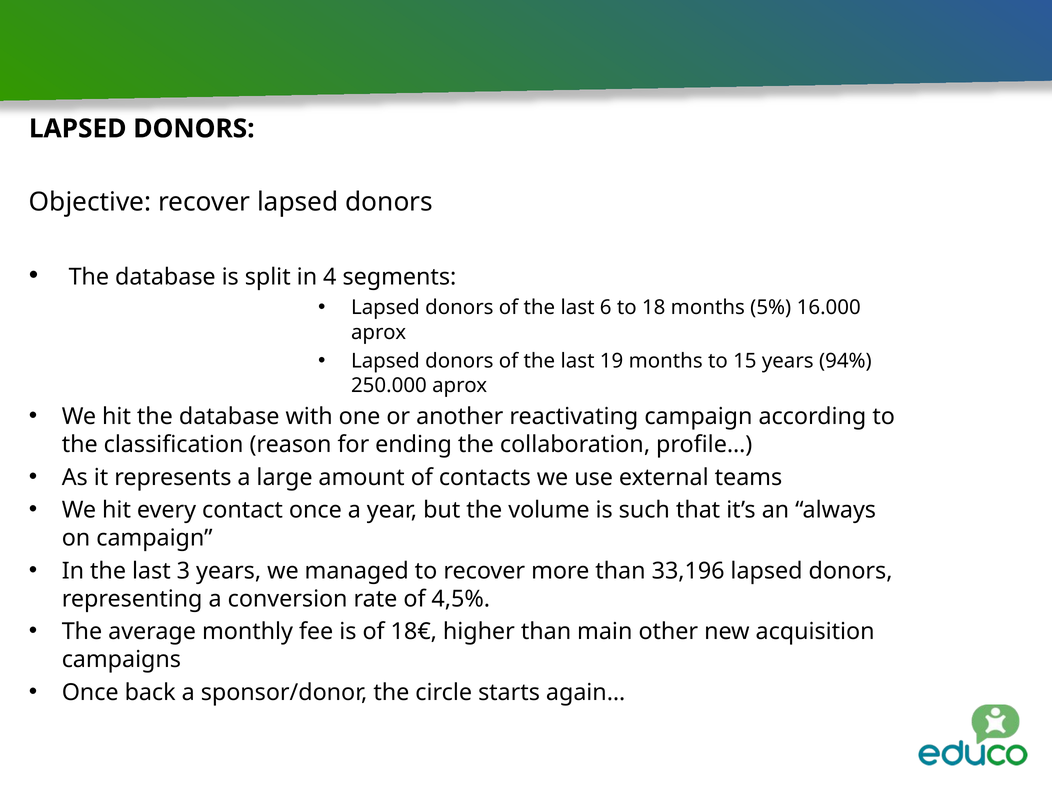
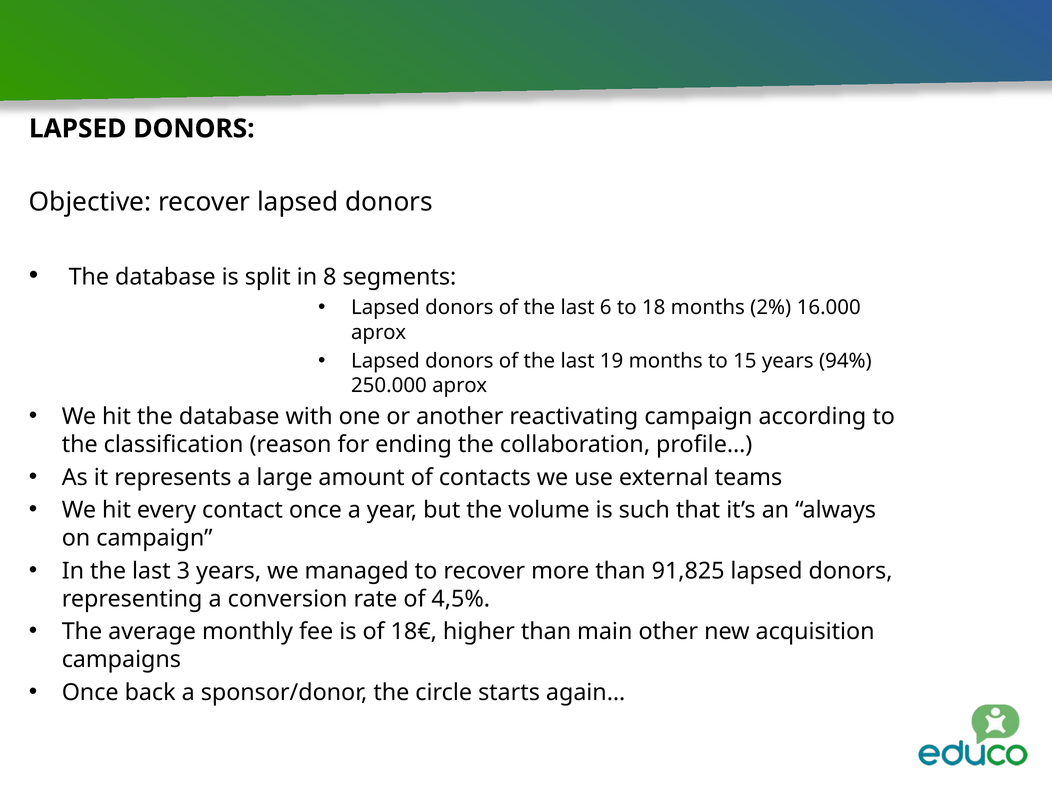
4: 4 -> 8
5%: 5% -> 2%
33,196: 33,196 -> 91,825
